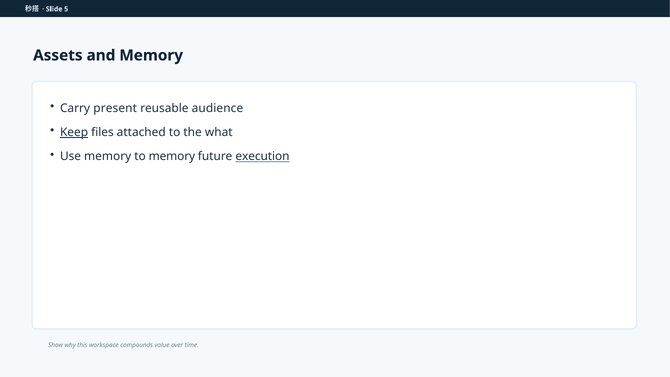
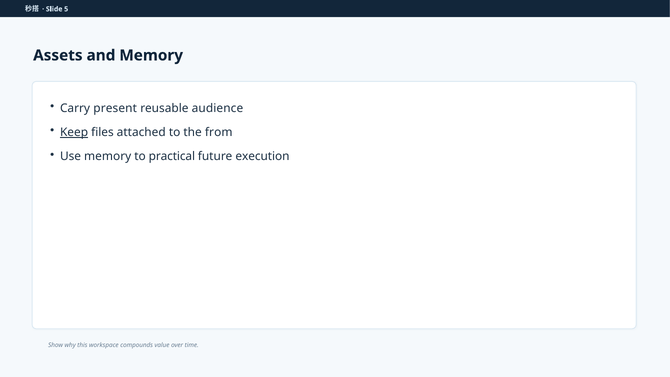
what: what -> from
to memory: memory -> practical
execution underline: present -> none
